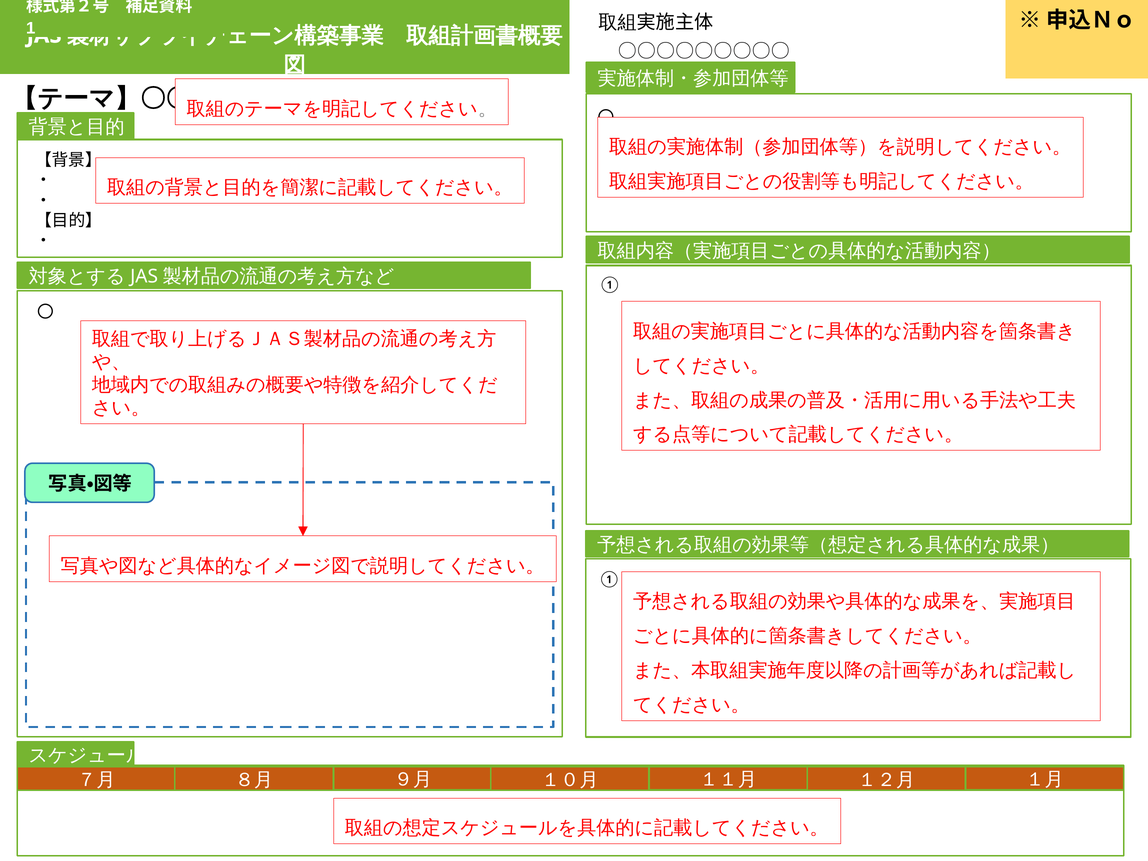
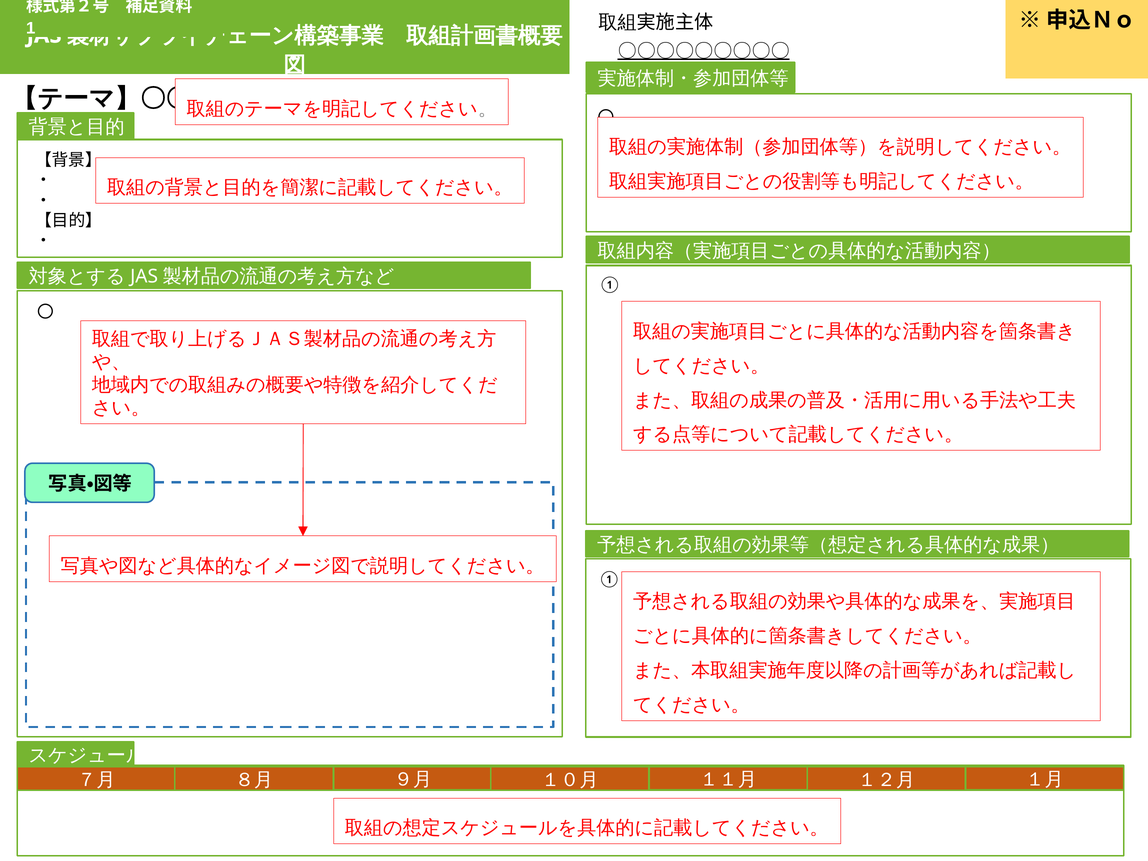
〇〇〇〇〇〇〇〇〇 underline: none -> present
